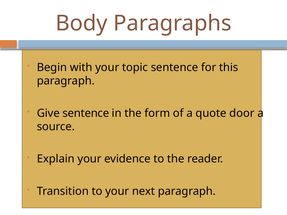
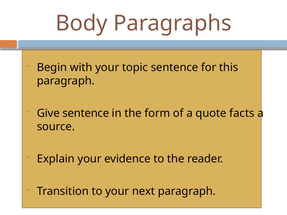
door: door -> facts
